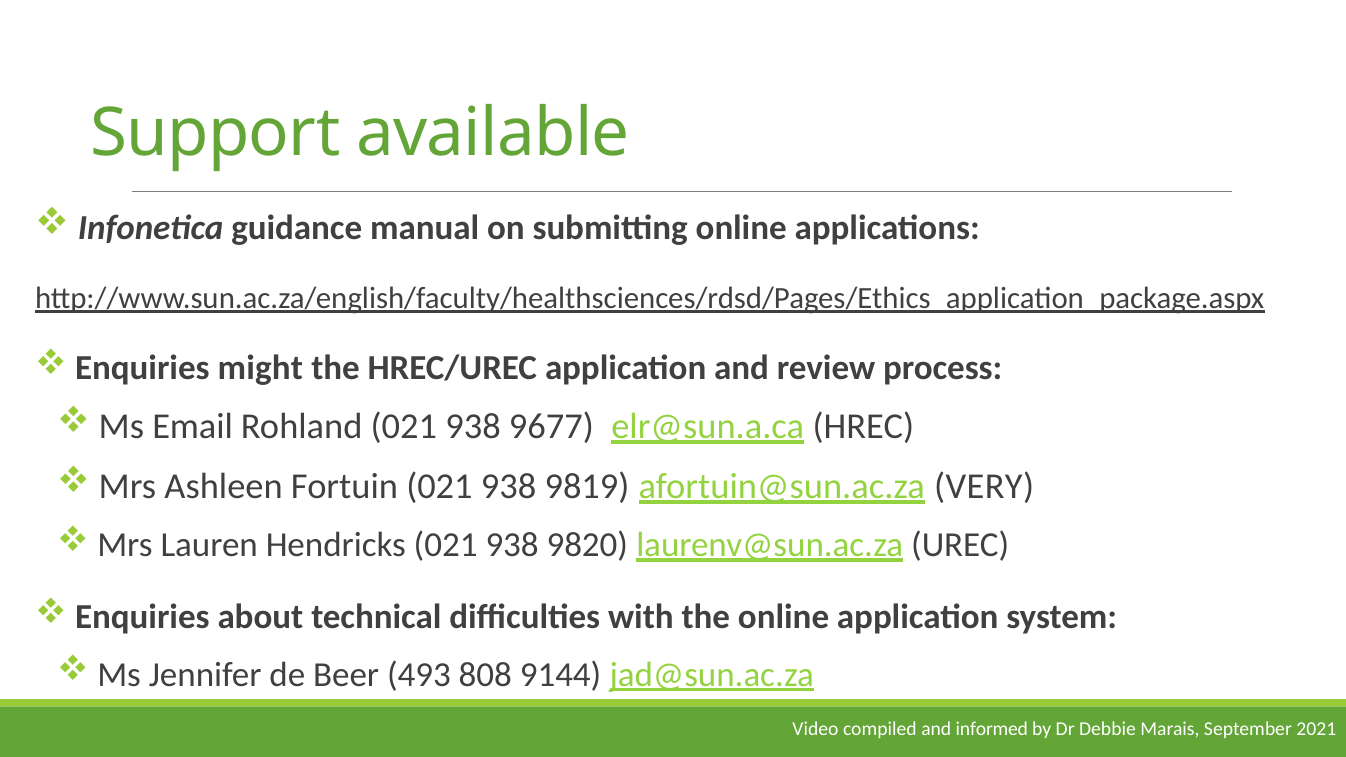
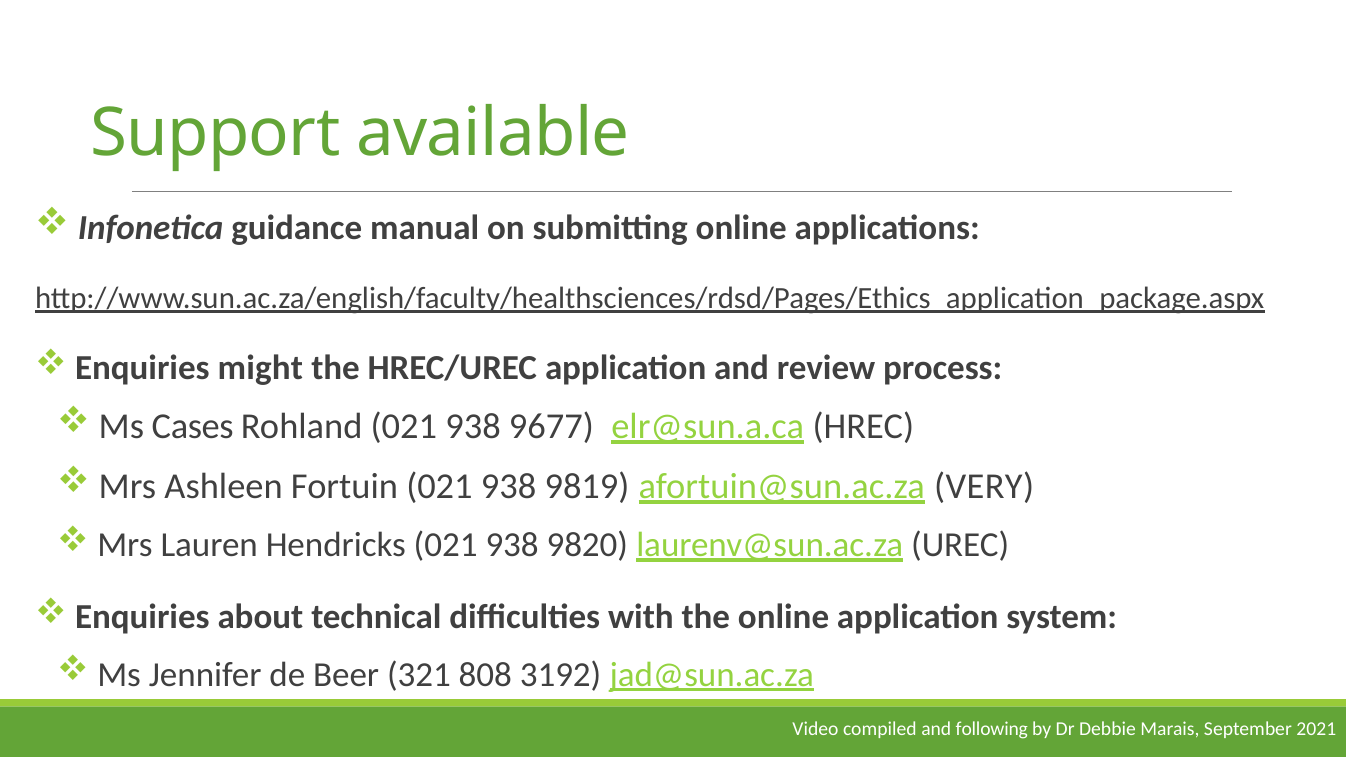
Email: Email -> Cases
493: 493 -> 321
9144: 9144 -> 3192
informed: informed -> following
